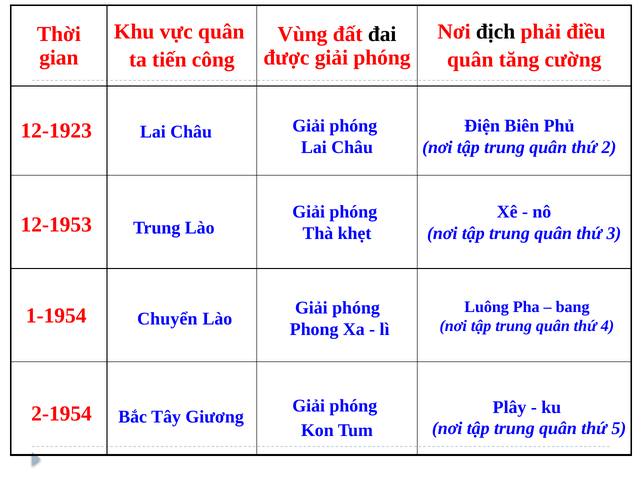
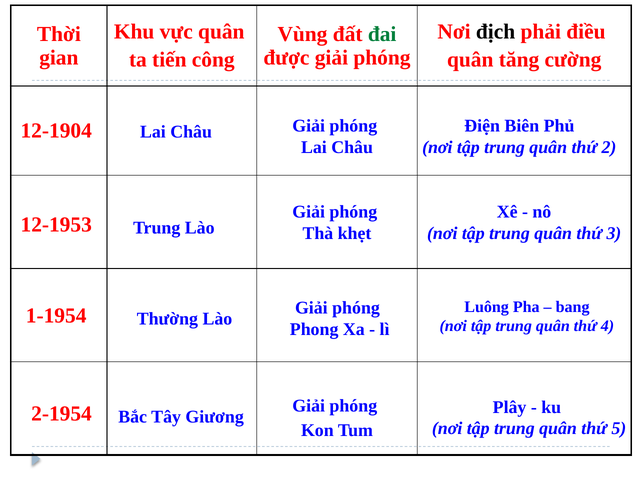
đai colour: black -> green
12-1923: 12-1923 -> 12-1904
Chuyển: Chuyển -> Thường
